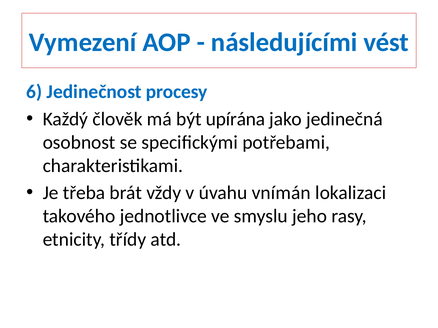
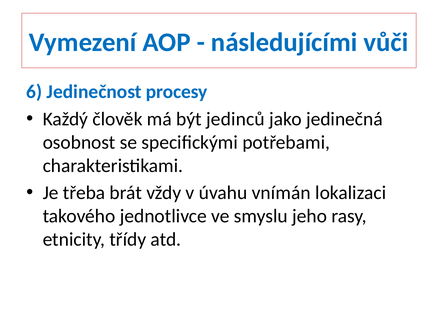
vést: vést -> vůči
upírána: upírána -> jedinců
